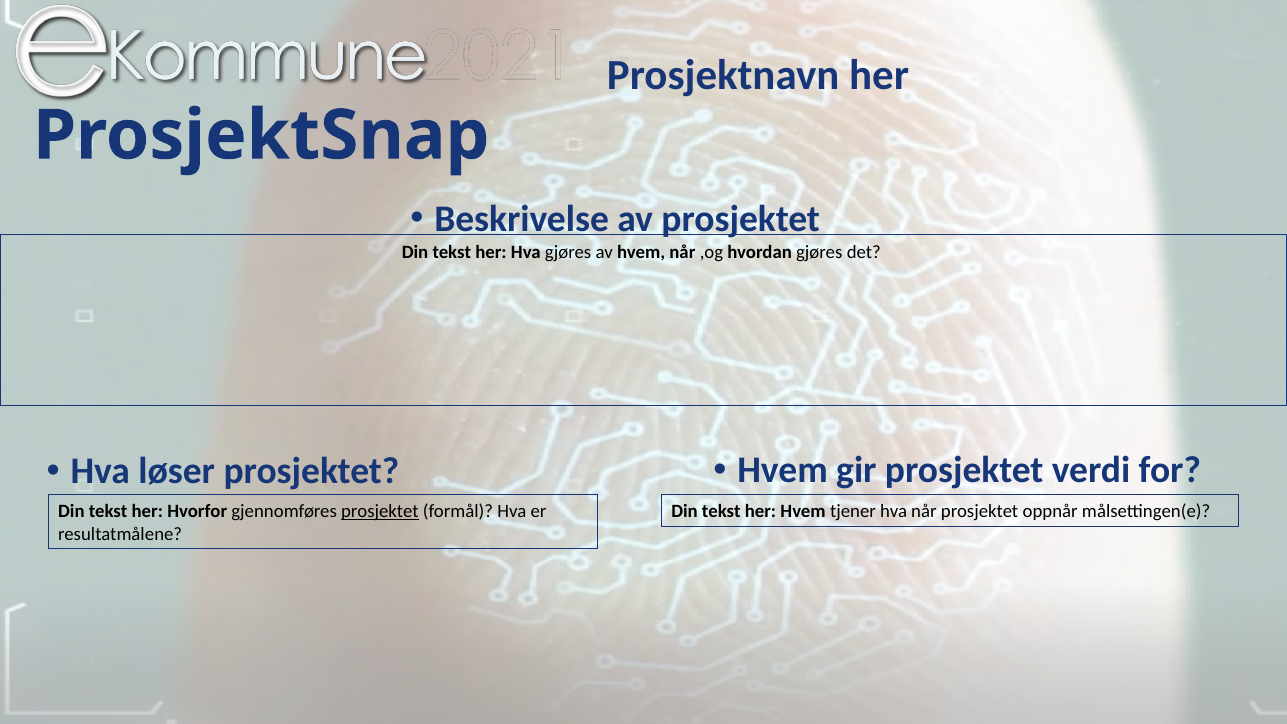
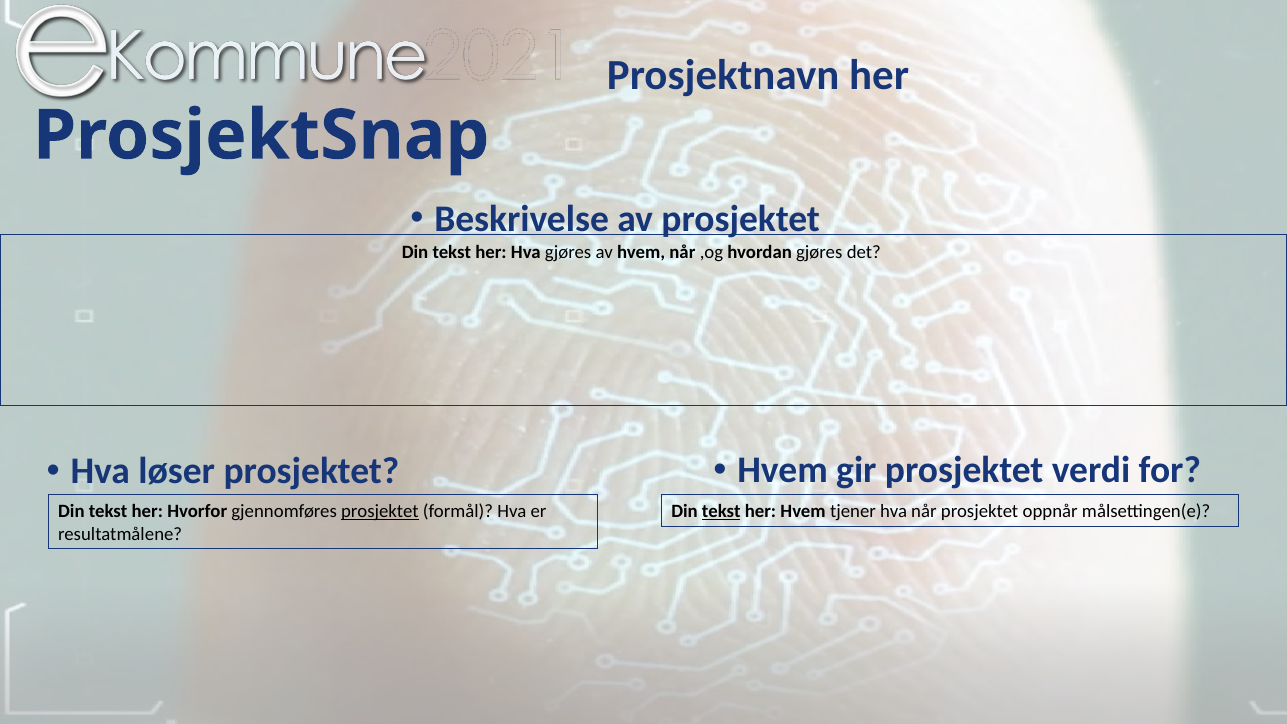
tekst at (721, 512) underline: none -> present
